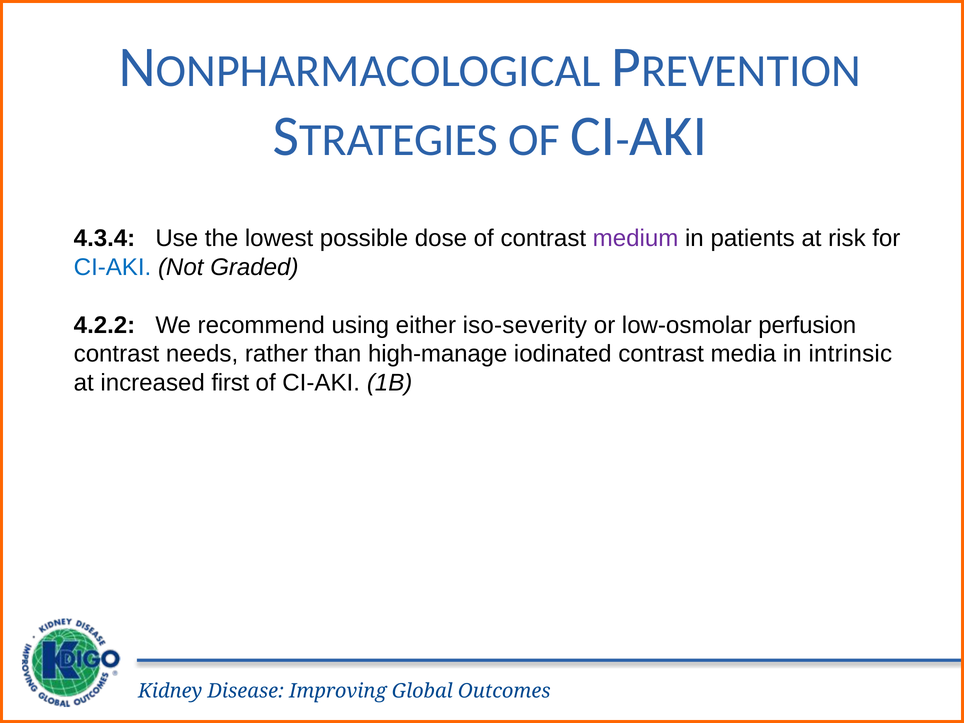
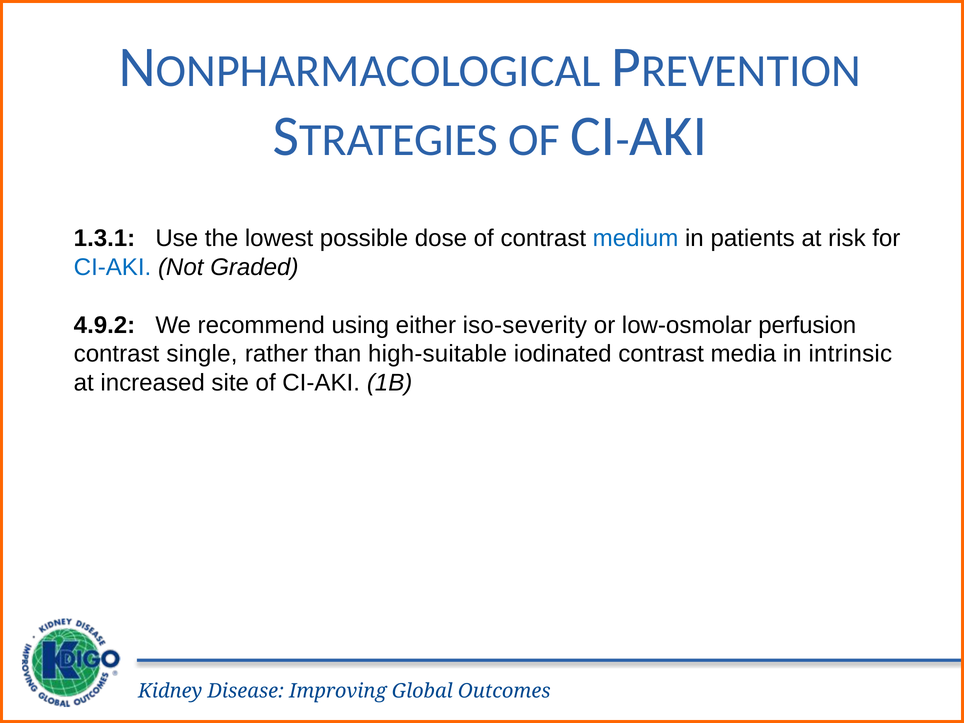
4.3.4: 4.3.4 -> 1.3.1
medium colour: purple -> blue
4.2.2: 4.2.2 -> 4.9.2
needs: needs -> single
high-manage: high-manage -> high-suitable
first: first -> site
